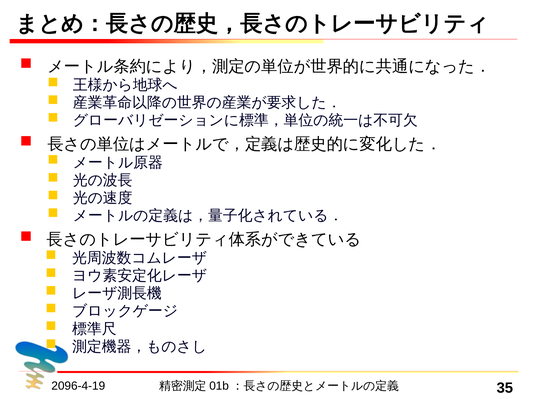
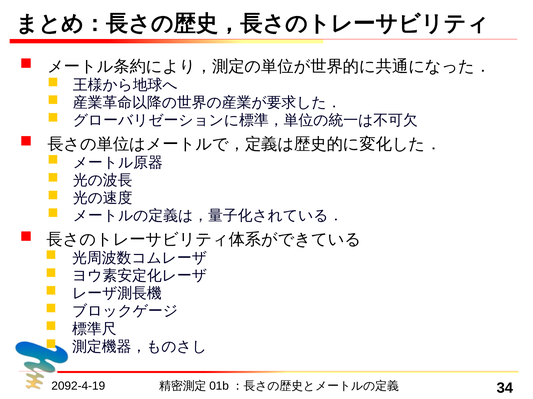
2096-4-19: 2096-4-19 -> 2092-4-19
35: 35 -> 34
